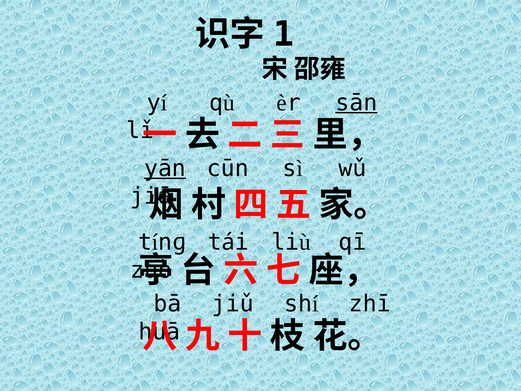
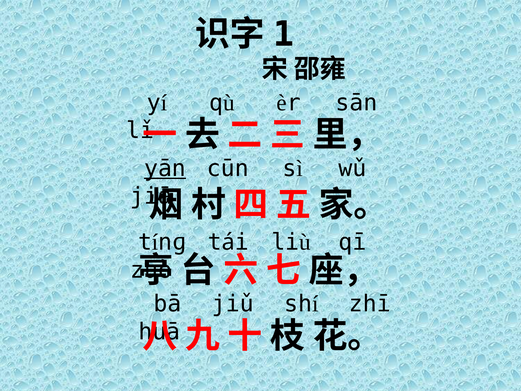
sān underline: present -> none
